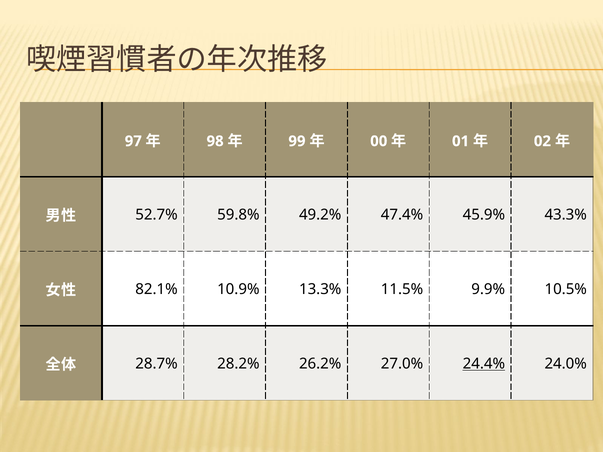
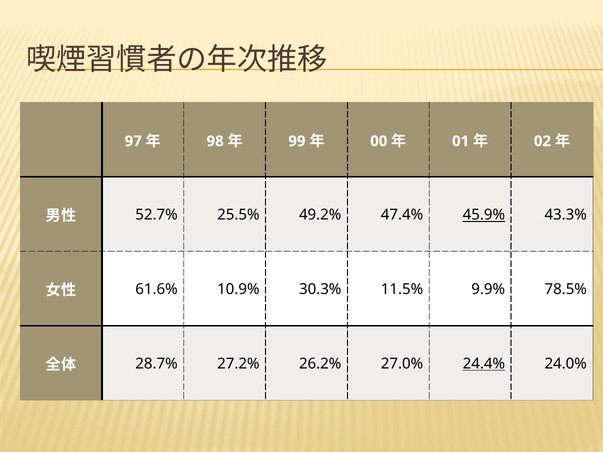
59.8%: 59.8% -> 25.5%
45.9% underline: none -> present
82.1%: 82.1% -> 61.6%
13.3%: 13.3% -> 30.3%
10.5%: 10.5% -> 78.5%
28.2%: 28.2% -> 27.2%
